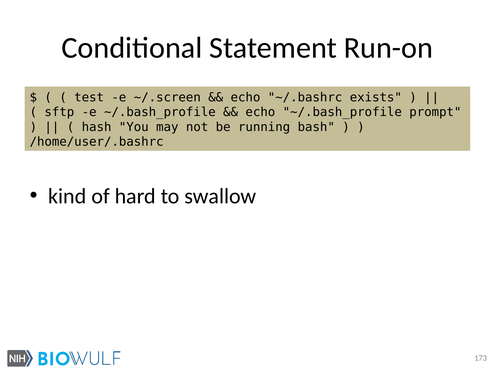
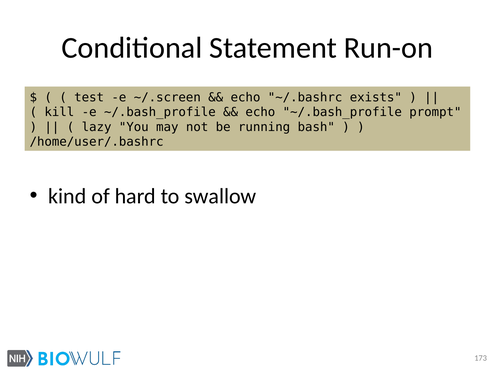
sftp: sftp -> kill
hash: hash -> lazy
